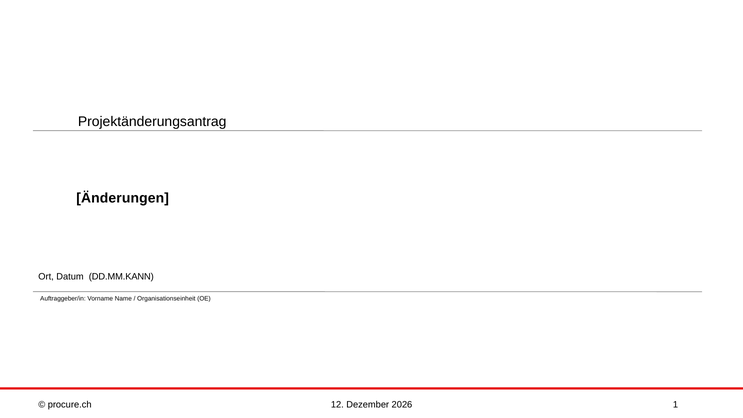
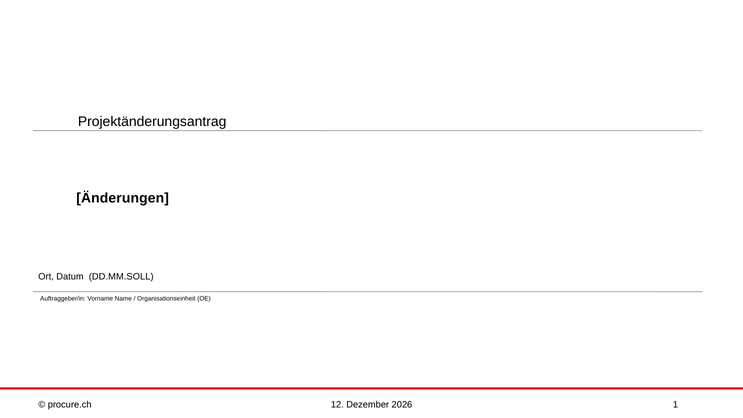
DD.MM.KANN: DD.MM.KANN -> DD.MM.SOLL
